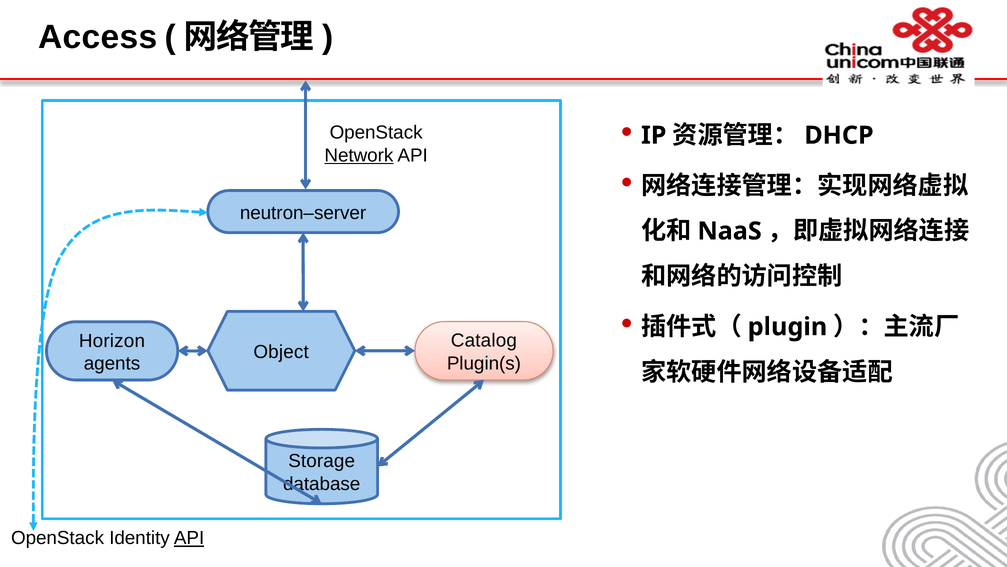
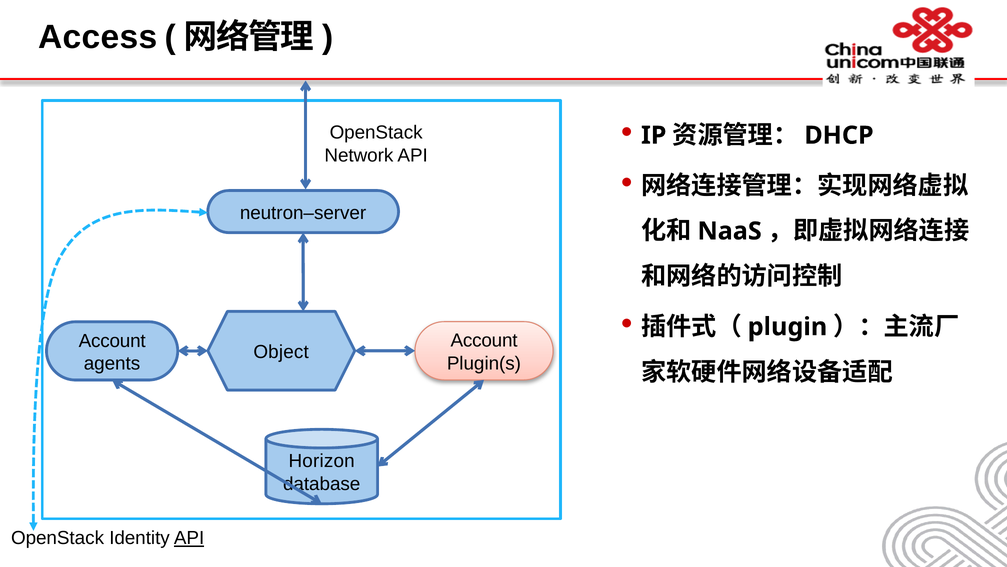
Network underline: present -> none
Catalog at (484, 340): Catalog -> Account
Horizon at (112, 341): Horizon -> Account
Storage: Storage -> Horizon
